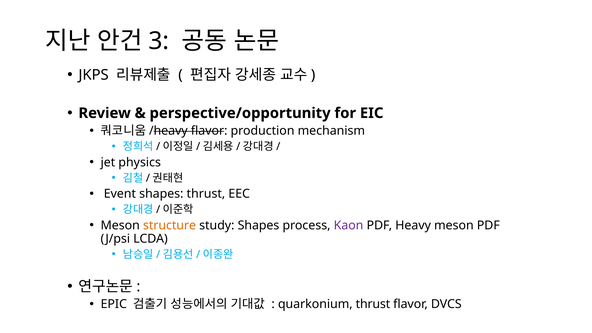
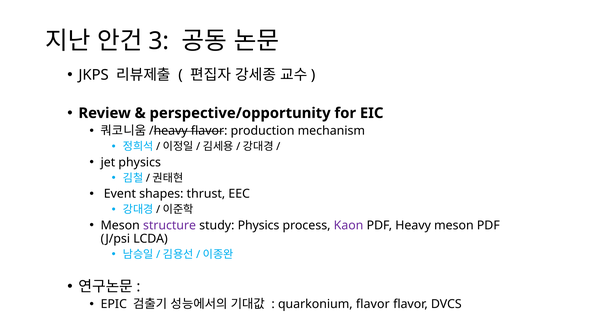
structure colour: orange -> purple
study Shapes: Shapes -> Physics
quarkonium thrust: thrust -> flavor
